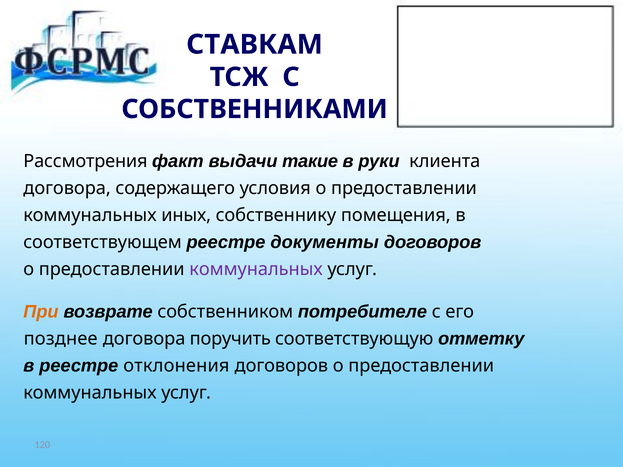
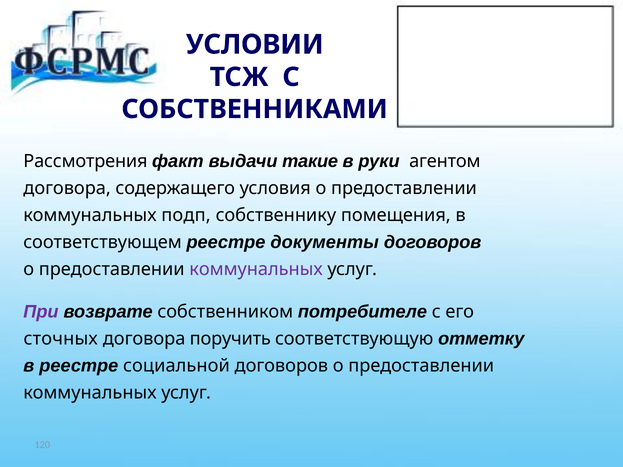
СТАВКАМ: СТАВКАМ -> УСЛОВИИ
клиента: клиента -> агентом
иных: иных -> подп
При colour: orange -> purple
позднее: позднее -> сточных
отклонения: отклонения -> социальной
